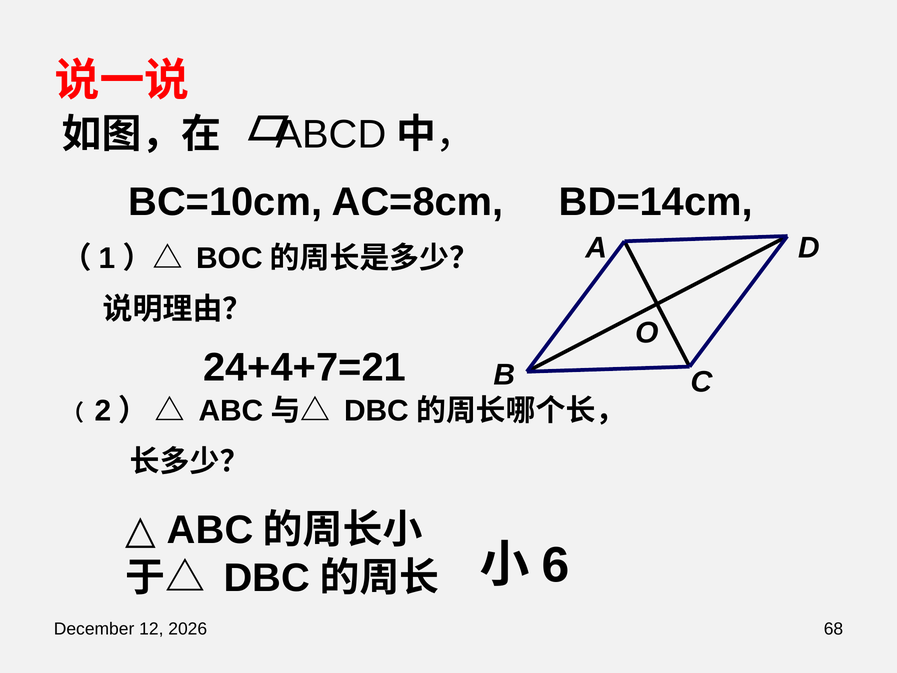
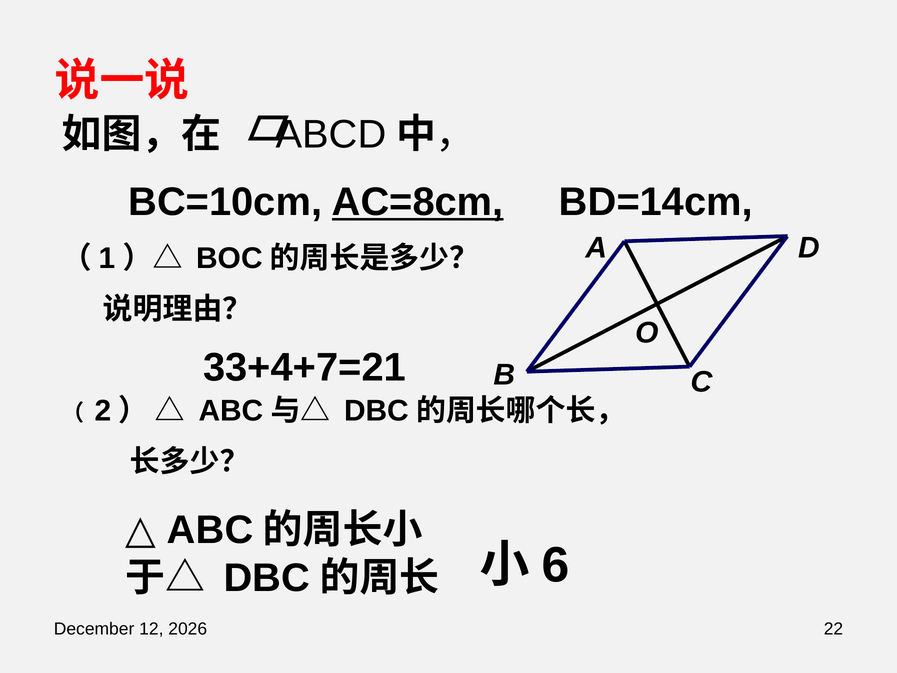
AC=8cm underline: none -> present
24+4+7=21: 24+4+7=21 -> 33+4+7=21
68: 68 -> 22
